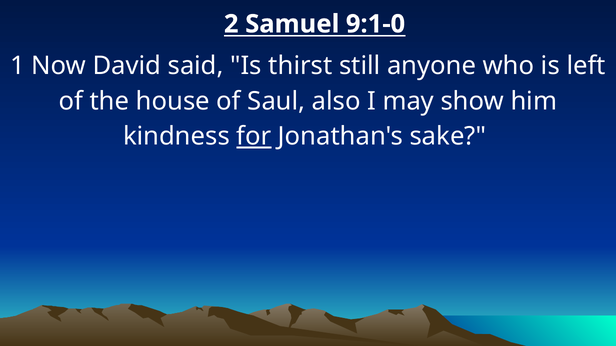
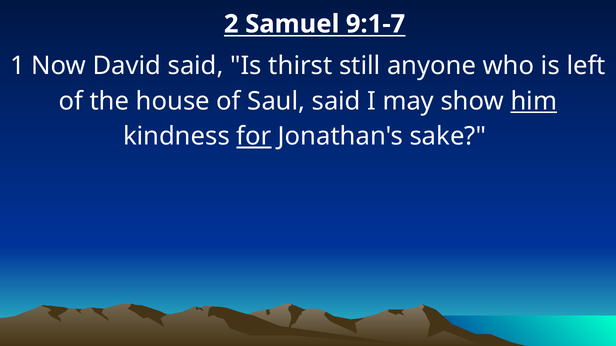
9:1-0: 9:1-0 -> 9:1-7
Saul also: also -> said
him underline: none -> present
